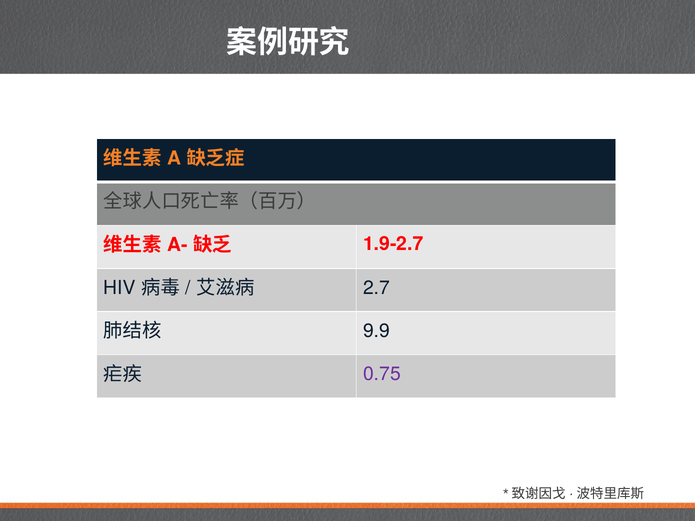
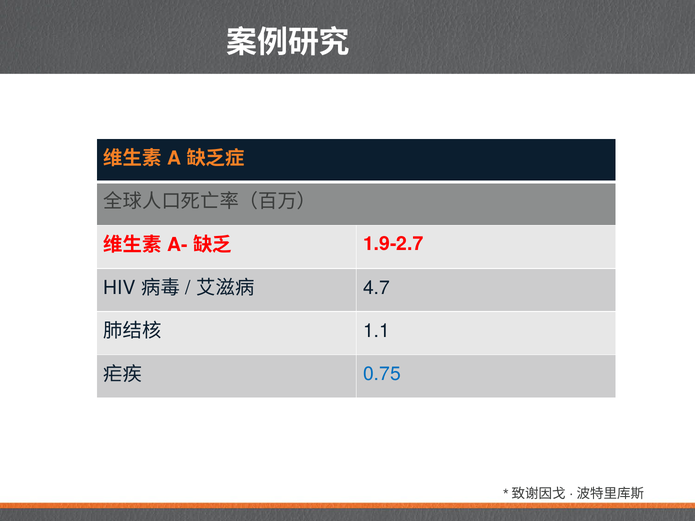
2.7: 2.7 -> 4.7
9.9: 9.9 -> 1.1
0.75 colour: purple -> blue
